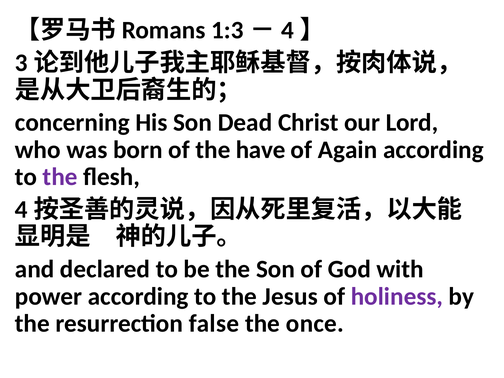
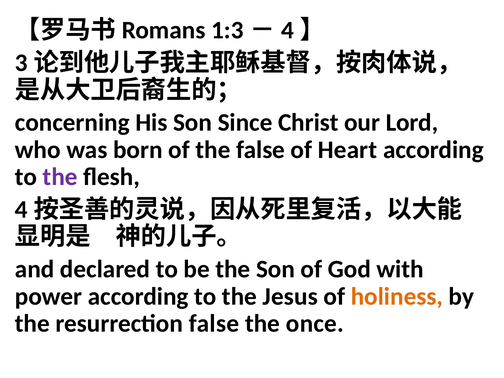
Dead: Dead -> Since
the have: have -> false
Again: Again -> Heart
holiness colour: purple -> orange
